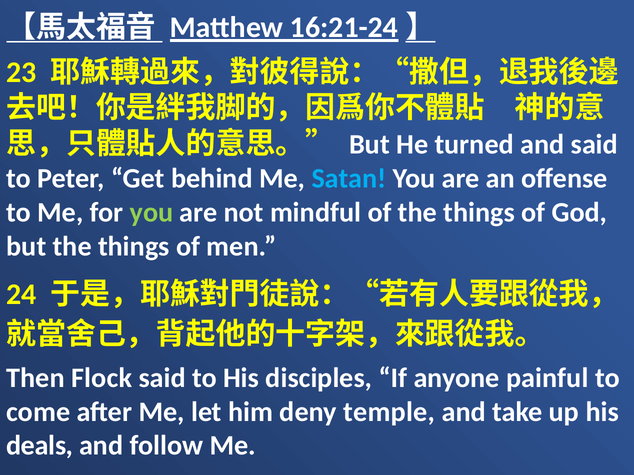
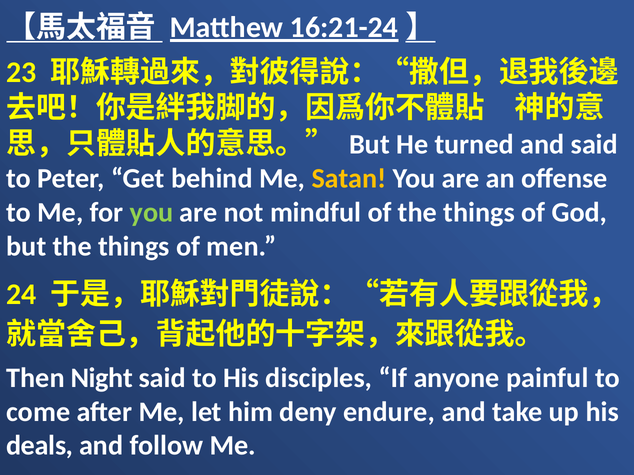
Satan colour: light blue -> yellow
Flock: Flock -> Night
temple: temple -> endure
